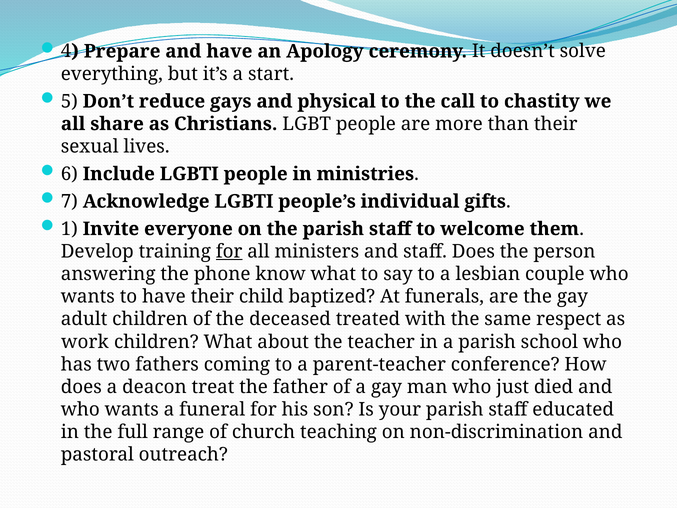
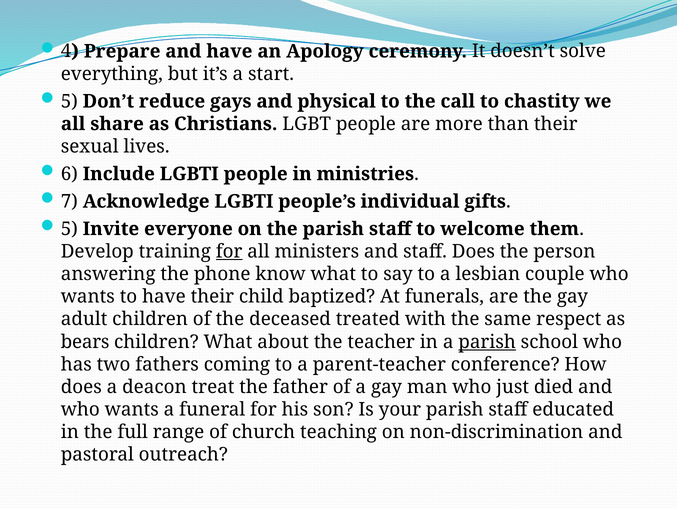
1 at (69, 229): 1 -> 5
work: work -> bears
parish at (487, 342) underline: none -> present
